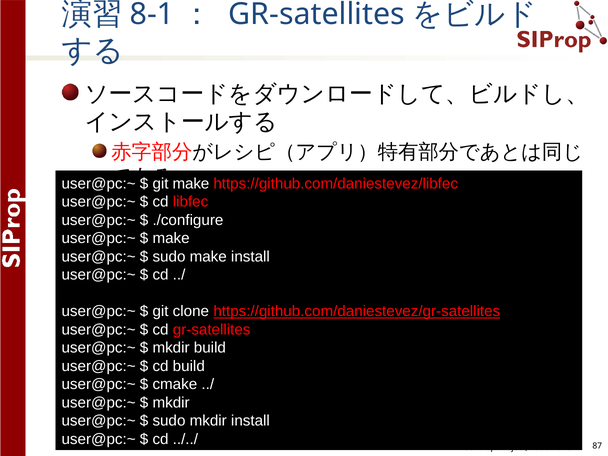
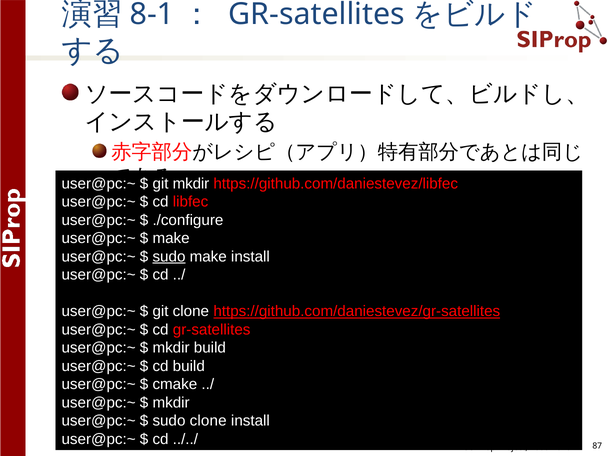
make at (191, 184): make -> mkdir
sudo at (169, 257) underline: none -> present
sudo mkdir: mkdir -> clone
